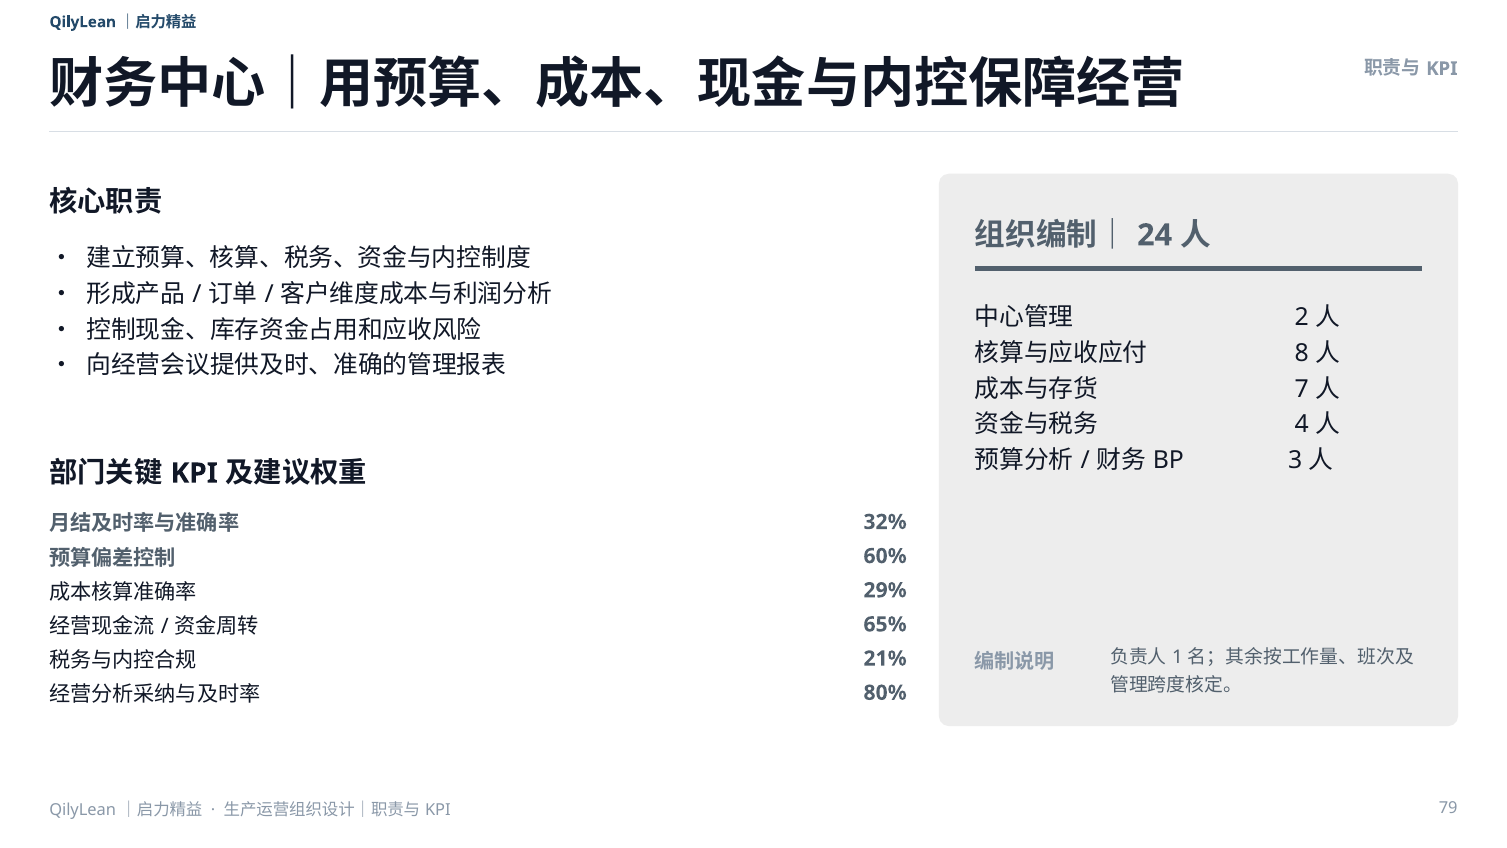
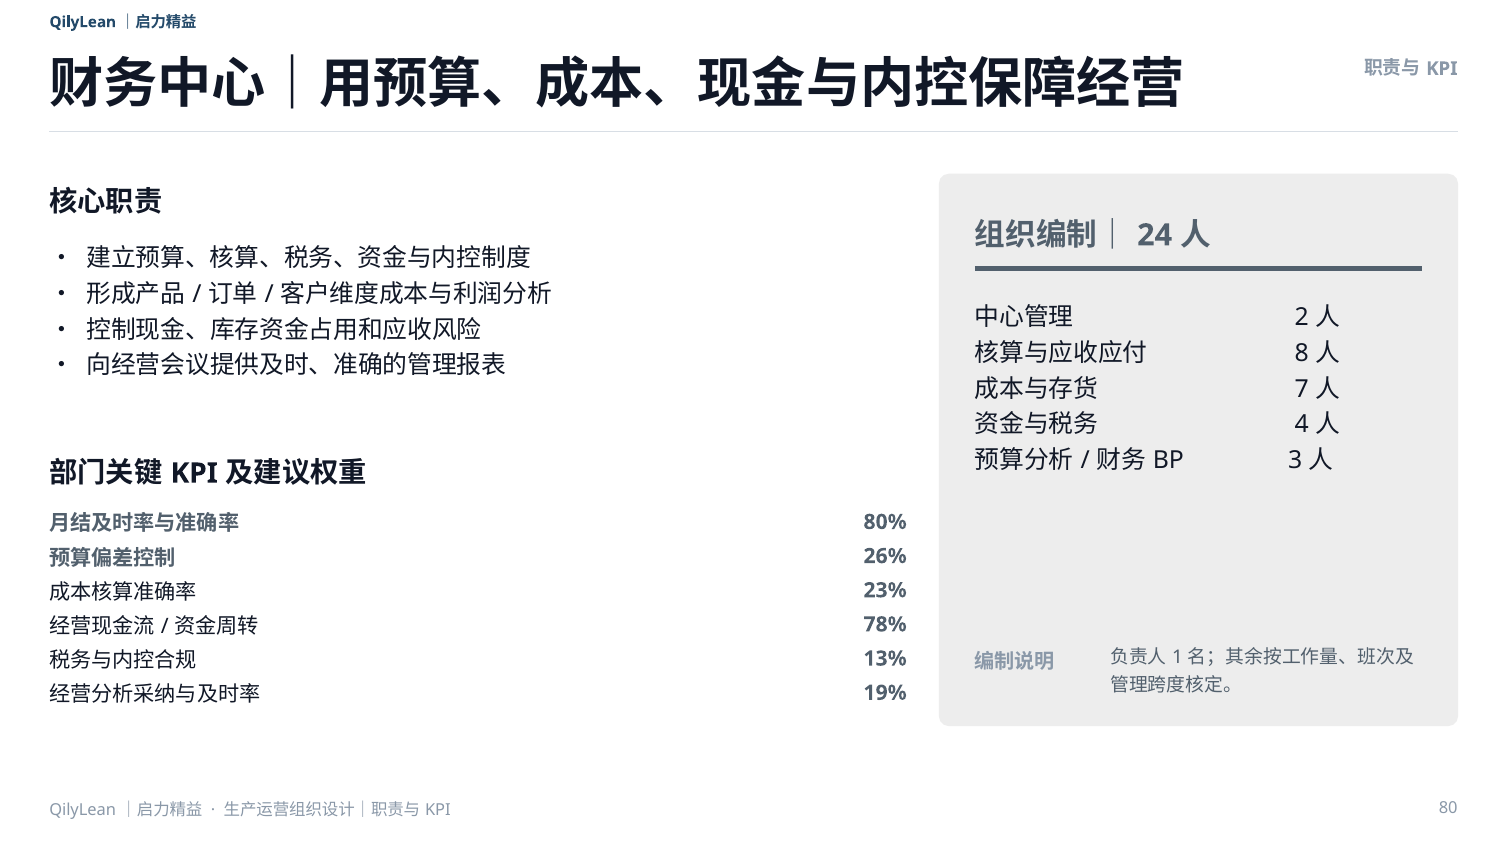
32%: 32% -> 80%
60%: 60% -> 26%
29%: 29% -> 23%
65%: 65% -> 78%
21%: 21% -> 13%
80%: 80% -> 19%
79: 79 -> 80
